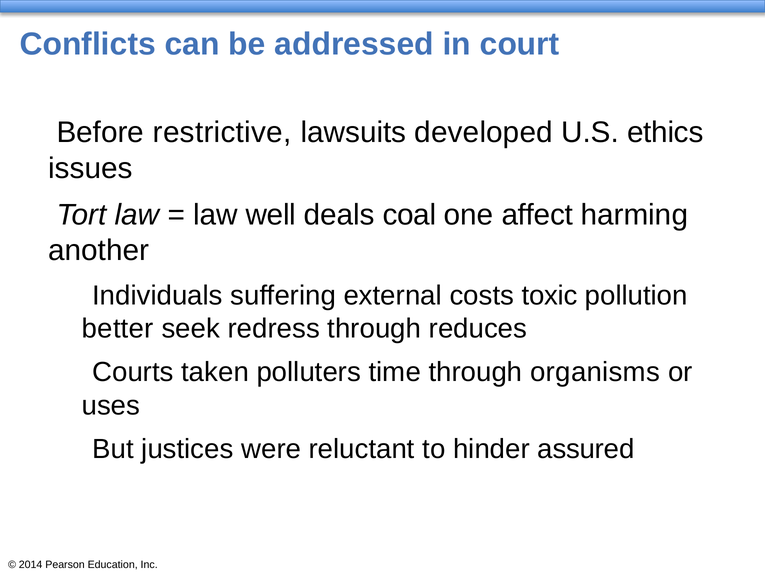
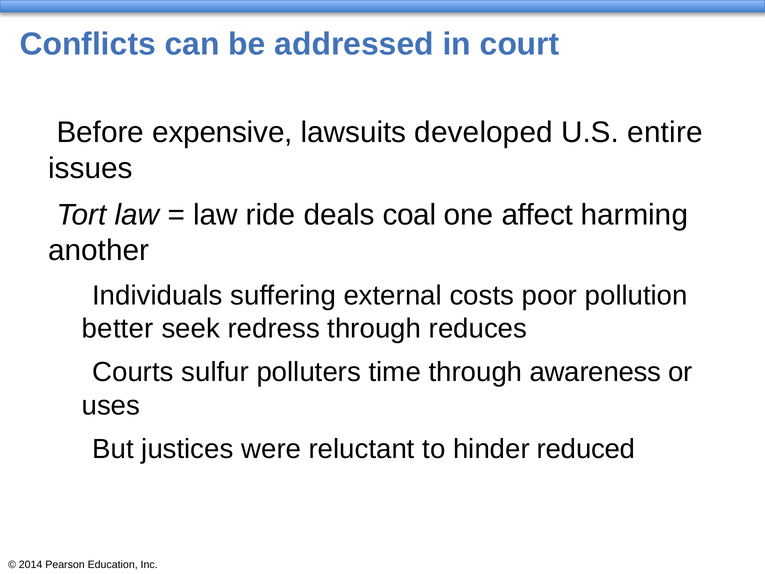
restrictive: restrictive -> expensive
ethics: ethics -> entire
well: well -> ride
toxic: toxic -> poor
taken: taken -> sulfur
organisms: organisms -> awareness
assured: assured -> reduced
